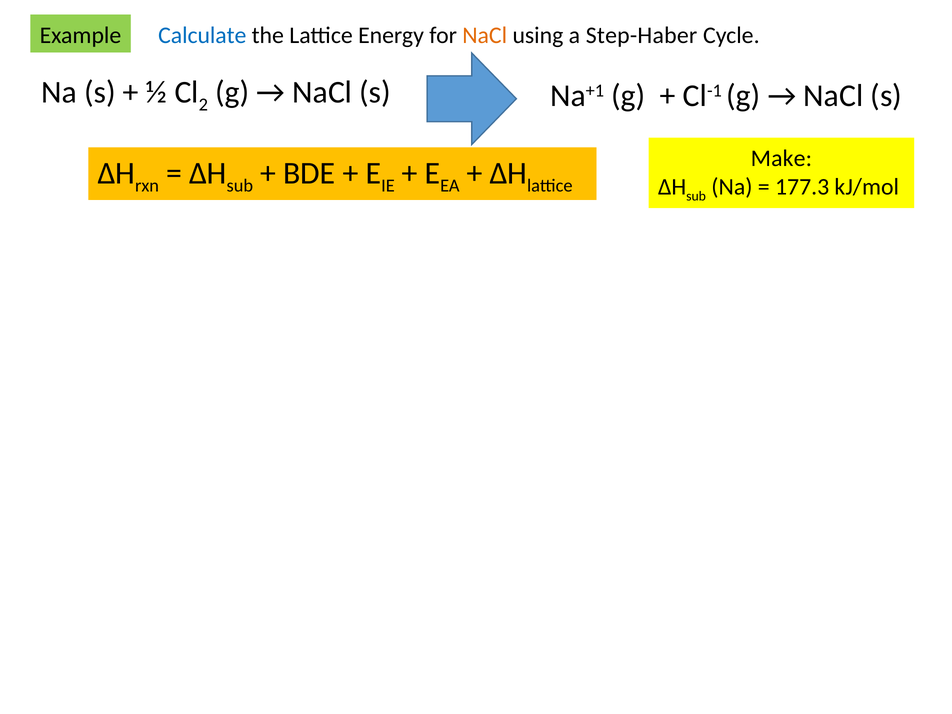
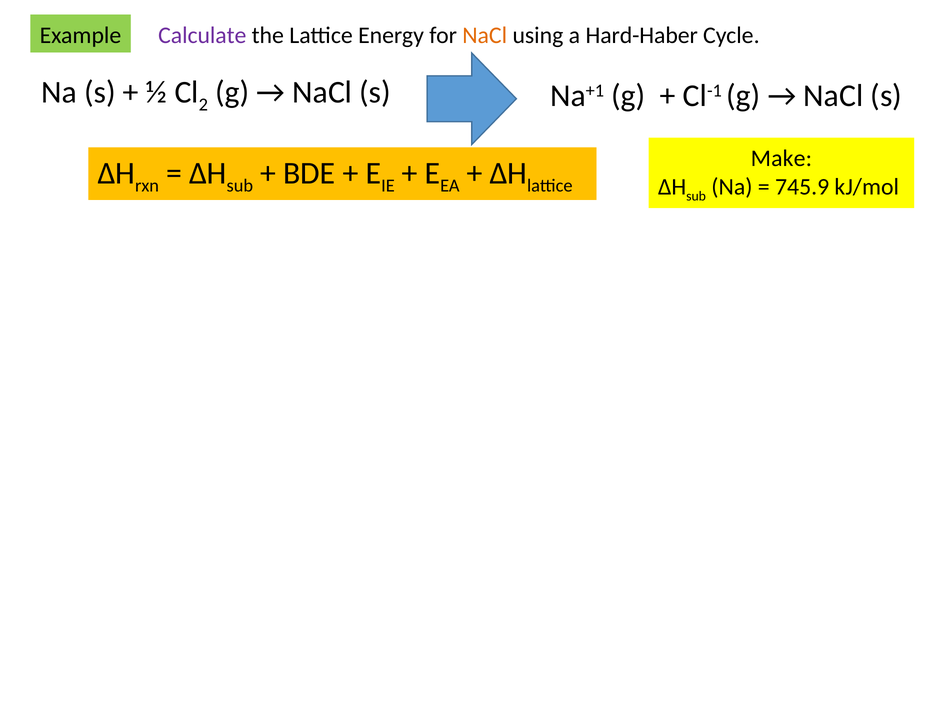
Calculate colour: blue -> purple
Step-Haber: Step-Haber -> Hard-Haber
177.3: 177.3 -> 745.9
